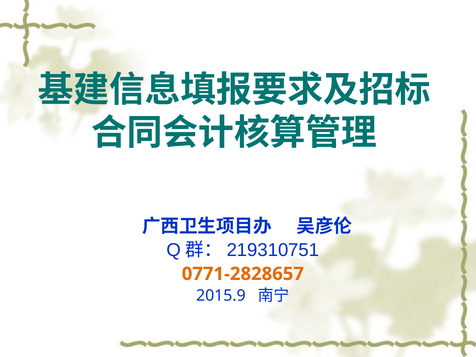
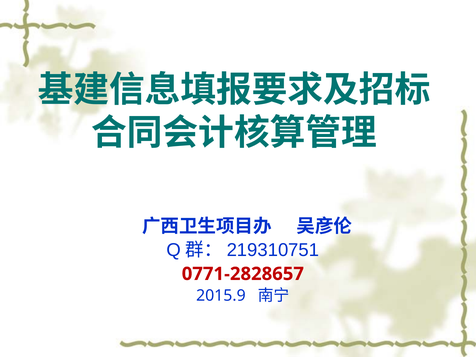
0771-2828657 colour: orange -> red
